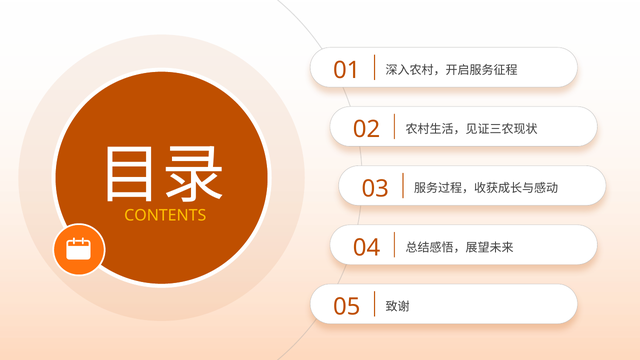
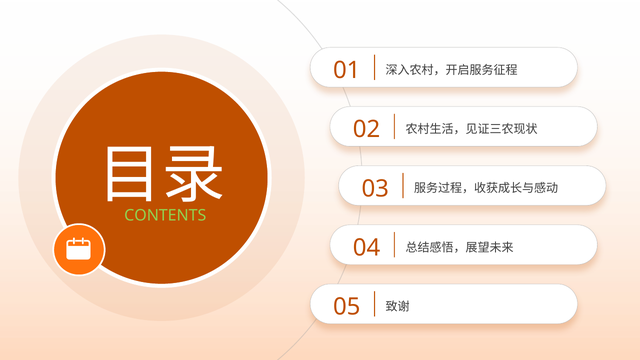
CONTENTS colour: yellow -> light green
